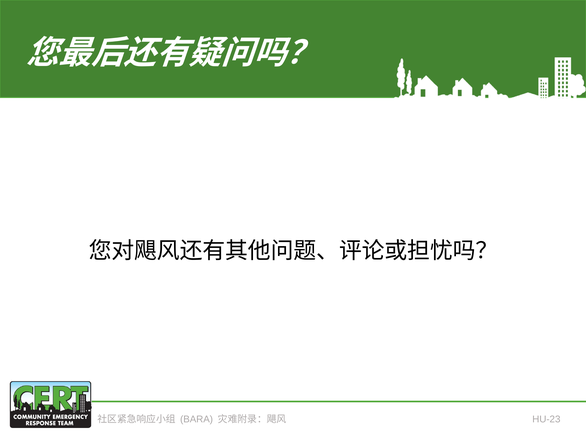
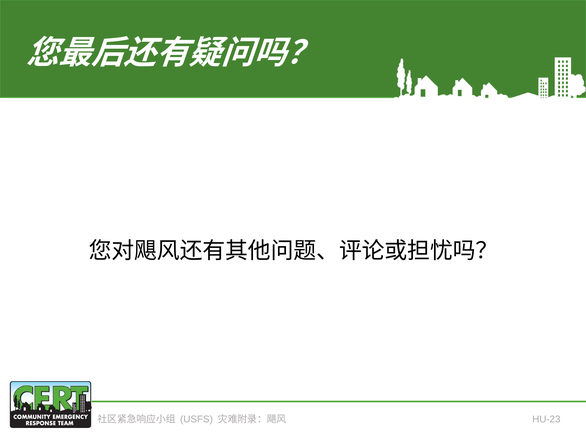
BARA: BARA -> USFS
